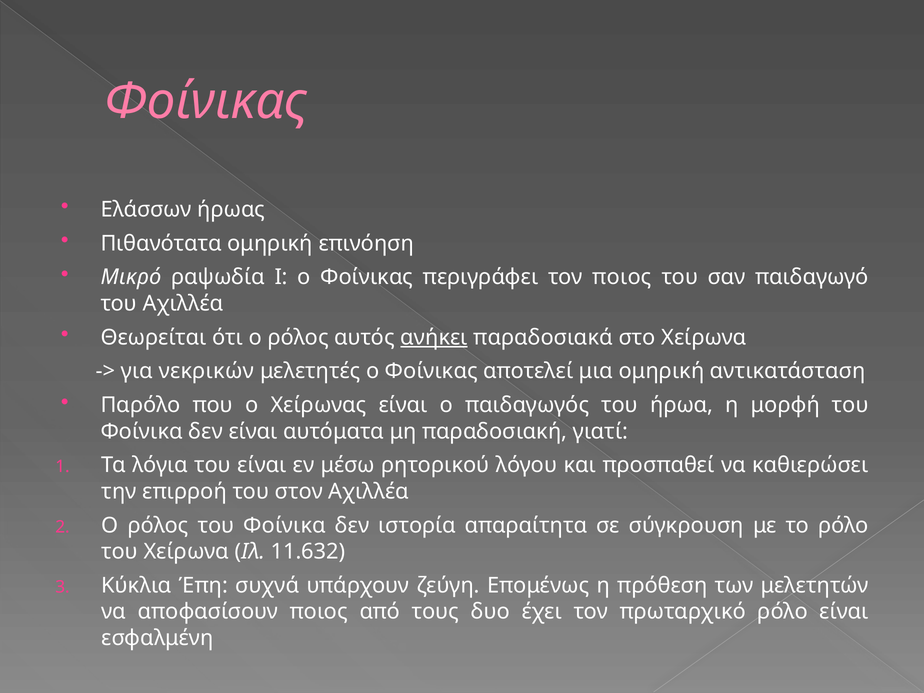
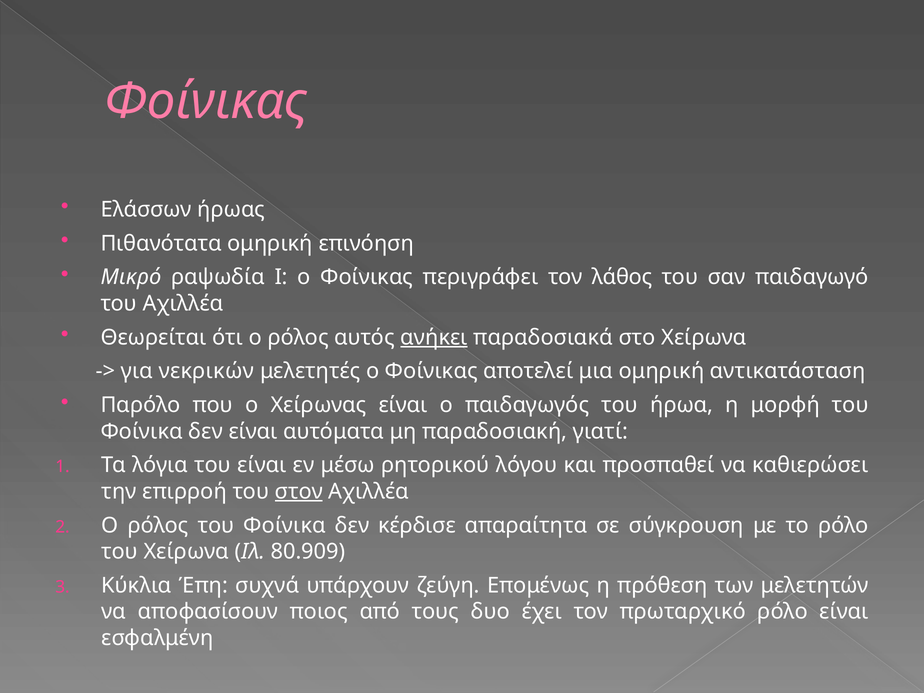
τον ποιος: ποιος -> λάθος
στον underline: none -> present
ιστορία: ιστορία -> κέρδισε
11.632: 11.632 -> 80.909
